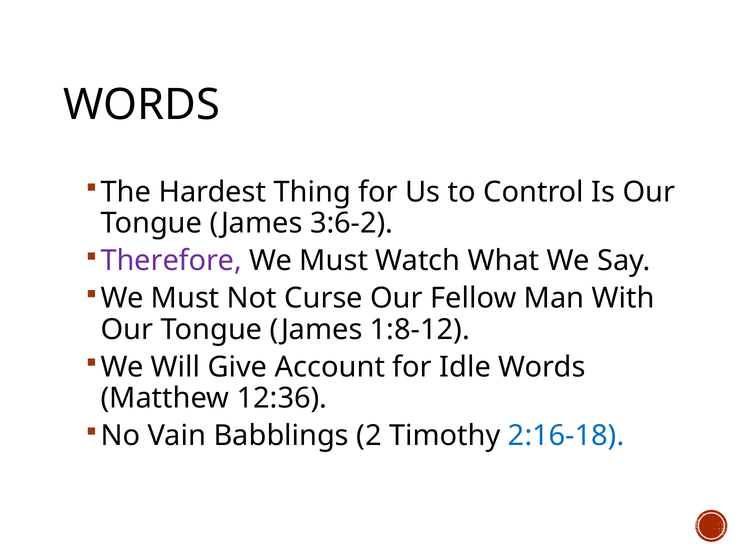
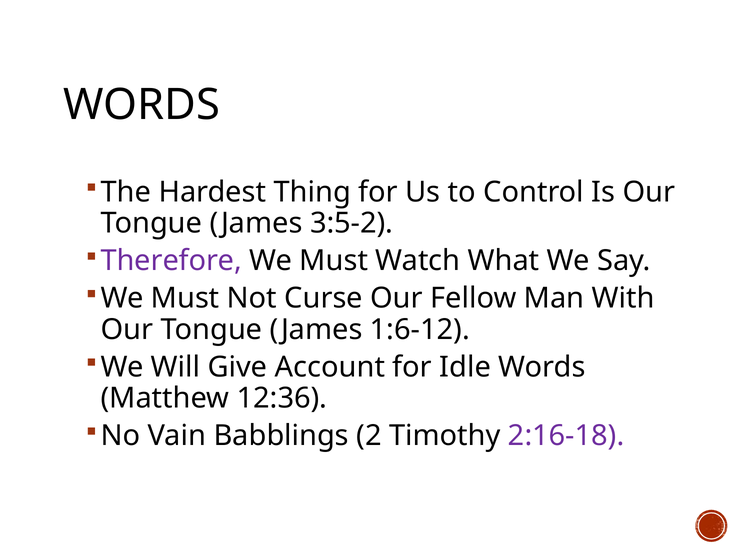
3:6-2: 3:6-2 -> 3:5-2
1:8-12: 1:8-12 -> 1:6-12
2:16-18 colour: blue -> purple
